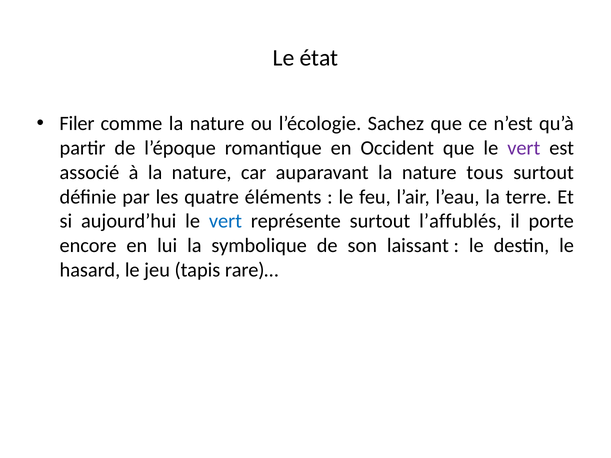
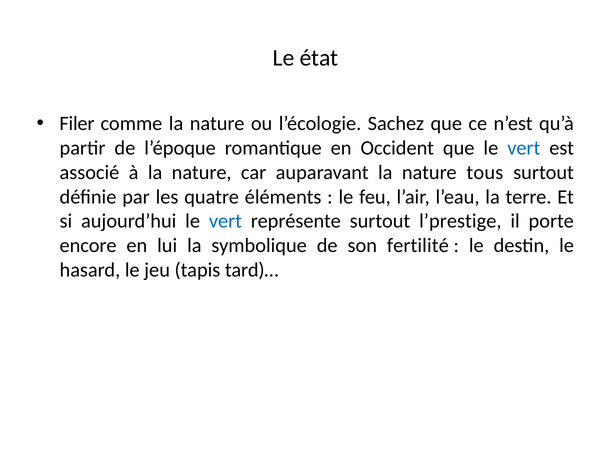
vert at (524, 148) colour: purple -> blue
l’affublés: l’affublés -> l’prestige
laissant: laissant -> fertilité
rare)…: rare)… -> tard)…
